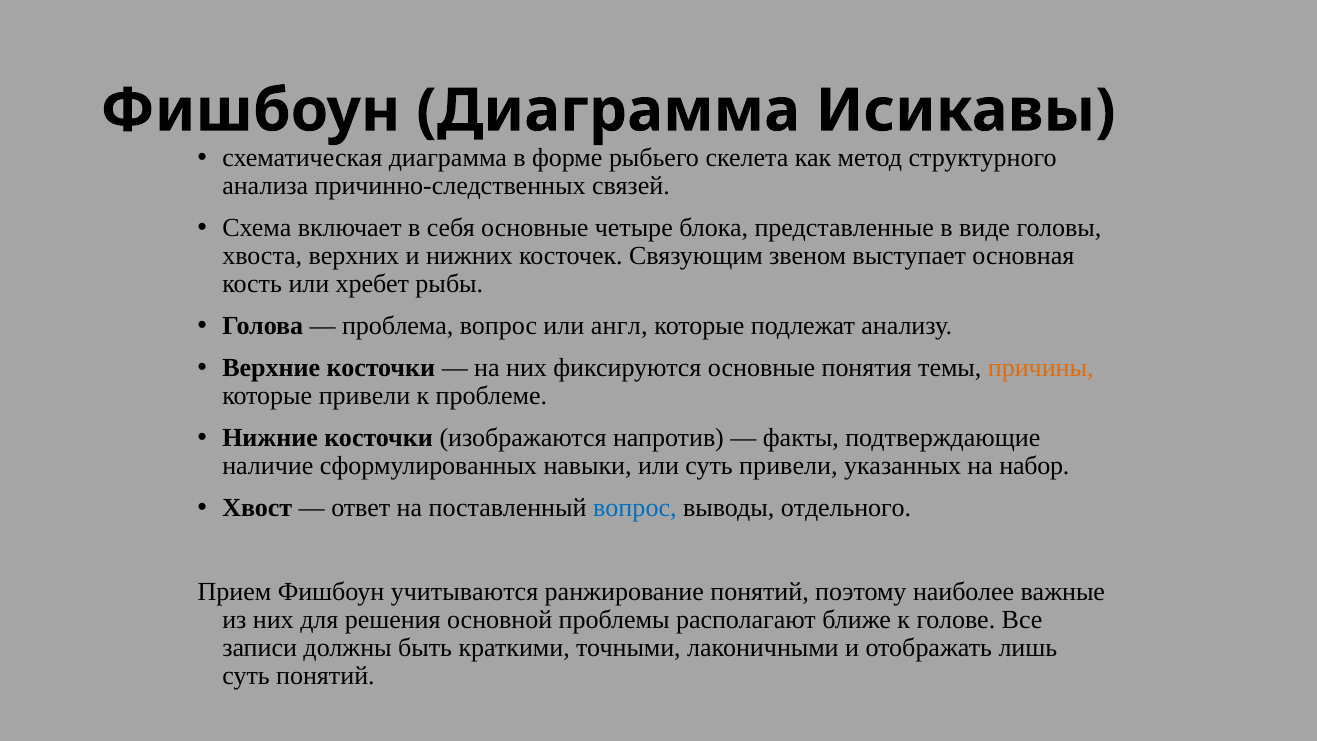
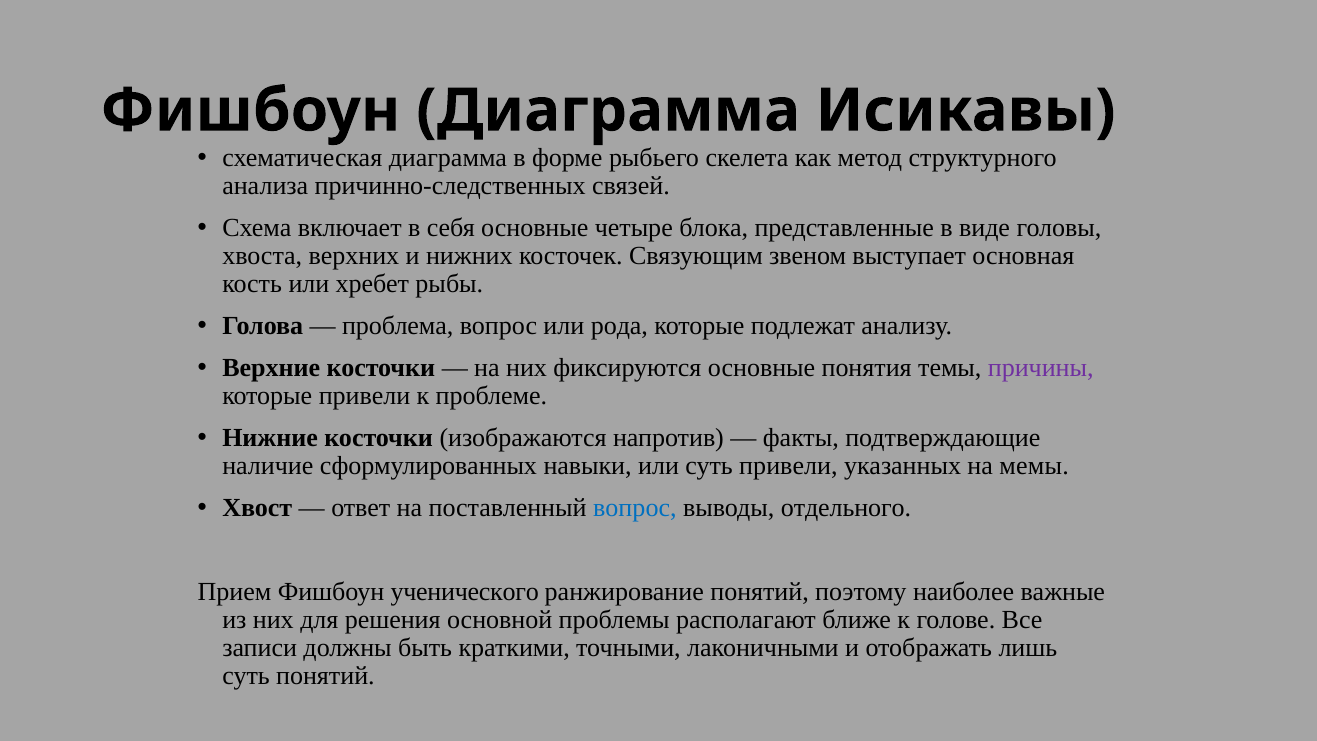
англ: англ -> рода
причины colour: orange -> purple
набор: набор -> мемы
учитываются: учитываются -> ученического
